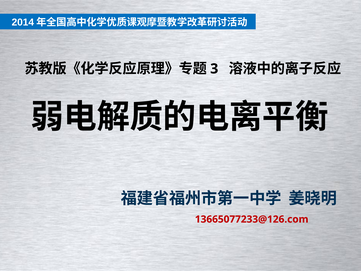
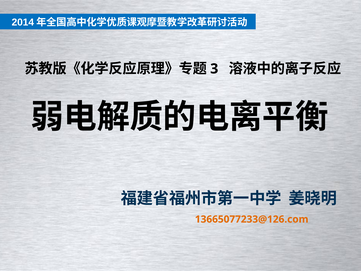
13665077233@126.com colour: red -> orange
